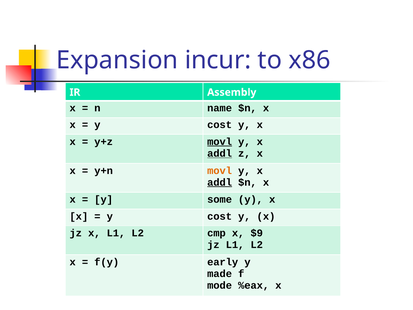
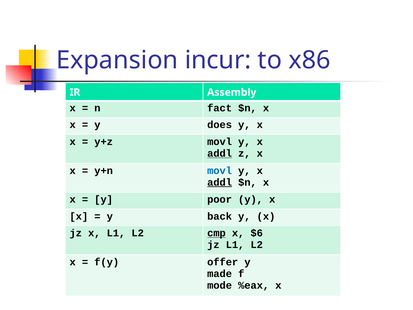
name: name -> fact
cost at (220, 125): cost -> does
movl at (220, 142) underline: present -> none
movl at (220, 170) colour: orange -> blue
some: some -> poor
cost at (220, 216): cost -> back
cmp underline: none -> present
$9: $9 -> $6
early: early -> offer
